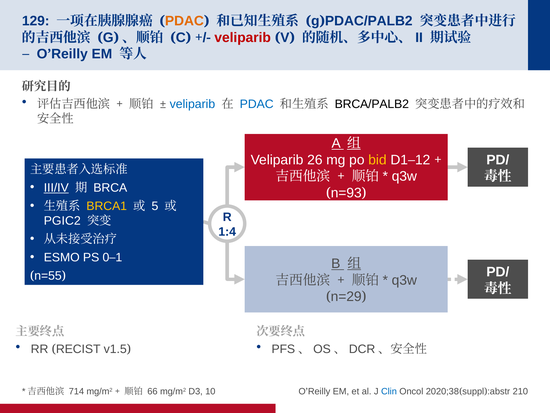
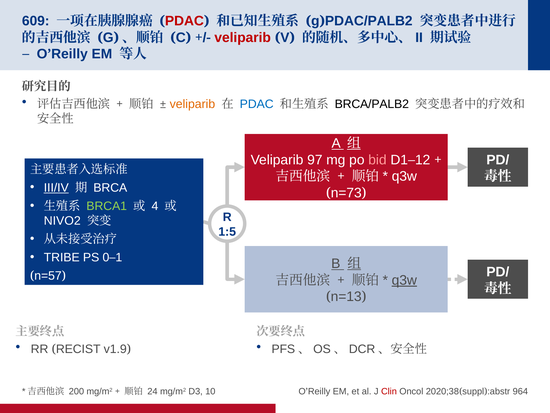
129: 129 -> 609
PDAC at (184, 21) colour: orange -> red
veliparib at (192, 104) colour: blue -> orange
26: 26 -> 97
bid colour: yellow -> pink
n=93: n=93 -> n=73
BRCA1 colour: yellow -> light green
5: 5 -> 4
PGIC2: PGIC2 -> NIVO2
1:4: 1:4 -> 1:5
ESMO: ESMO -> TRIBE
n=55: n=55 -> n=57
q3w at (404, 280) underline: none -> present
n=29: n=29 -> n=13
v1.5: v1.5 -> v1.9
714: 714 -> 200
66: 66 -> 24
Clin colour: blue -> red
210: 210 -> 964
